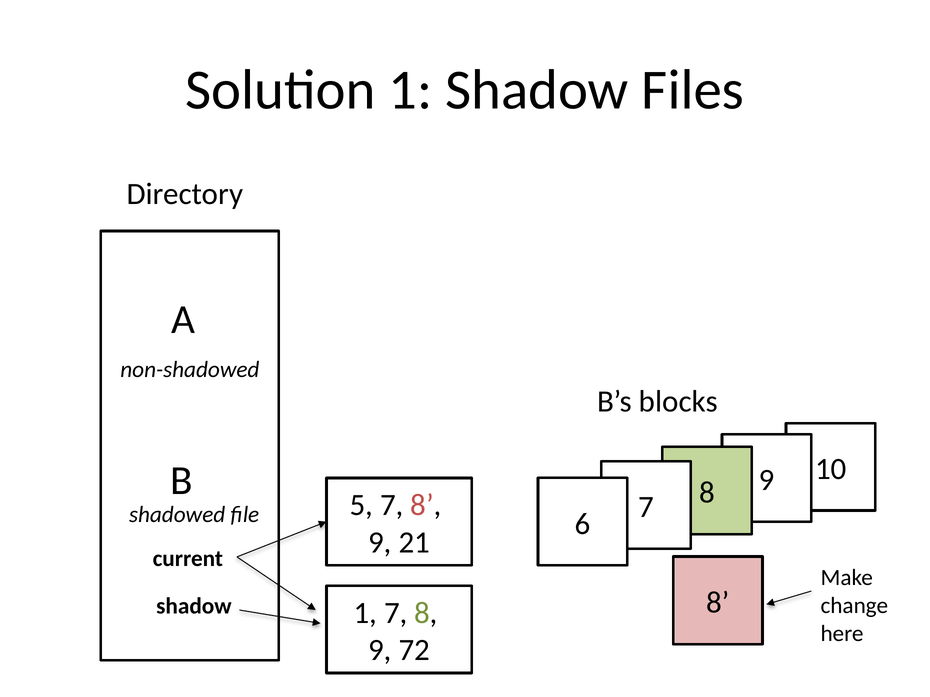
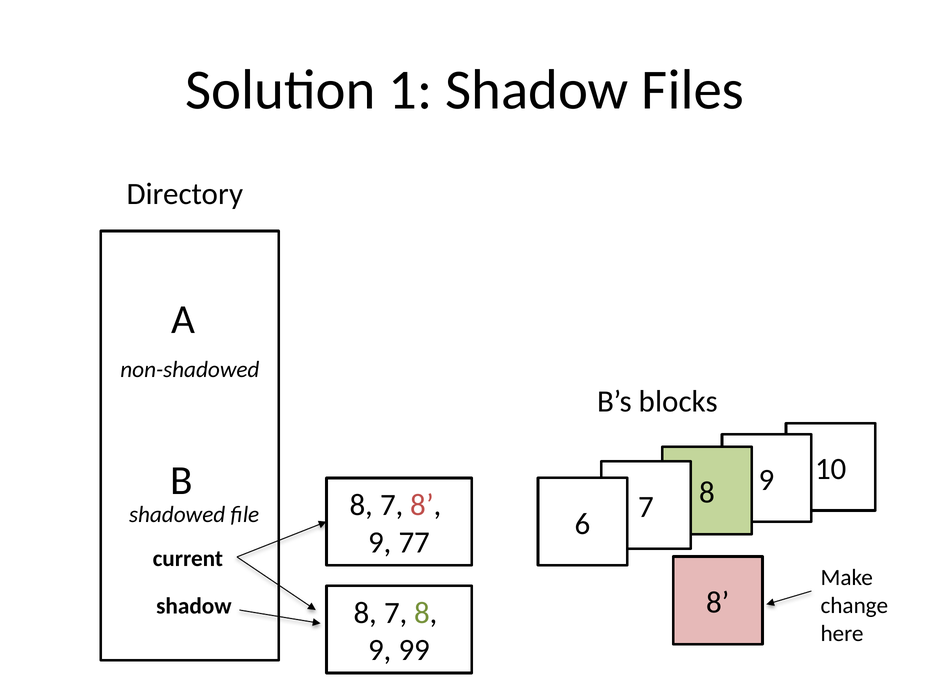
5 at (361, 506): 5 -> 8
21: 21 -> 77
1 at (365, 613): 1 -> 8
72: 72 -> 99
